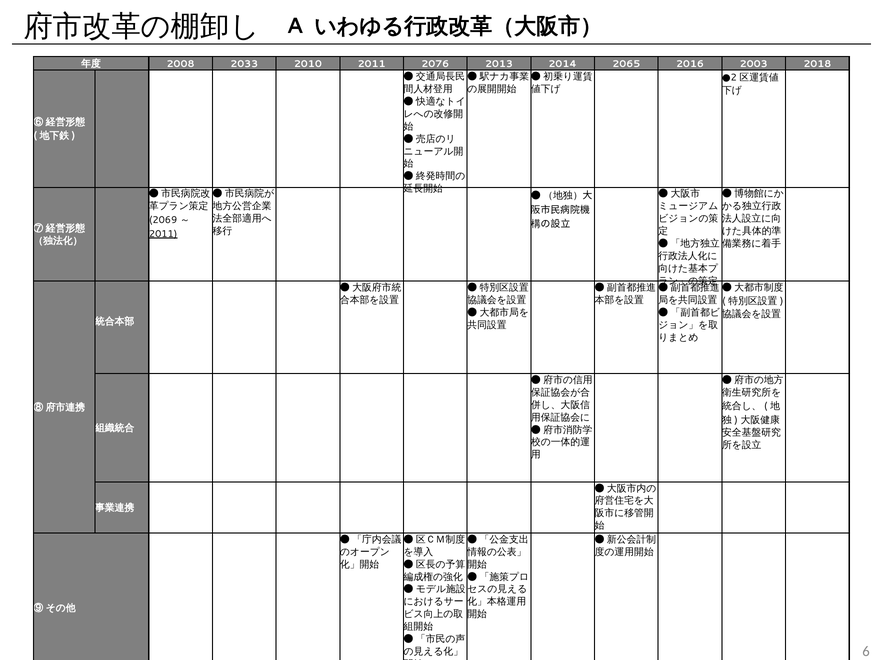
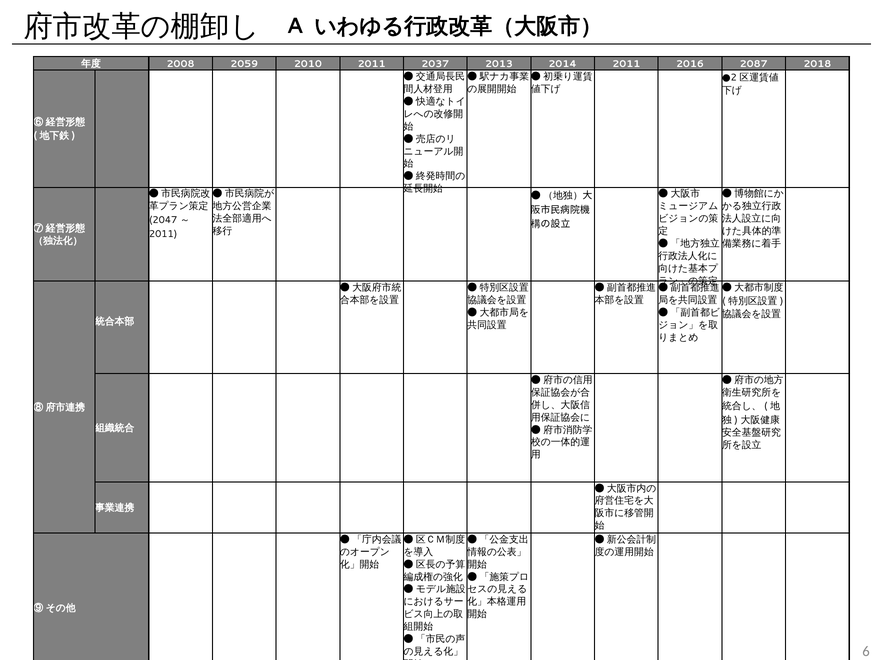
2033: 2033 -> 2059
2076: 2076 -> 2037
2014 2065: 2065 -> 2011
2003: 2003 -> 2087
2069: 2069 -> 2047
2011 at (163, 234) underline: present -> none
